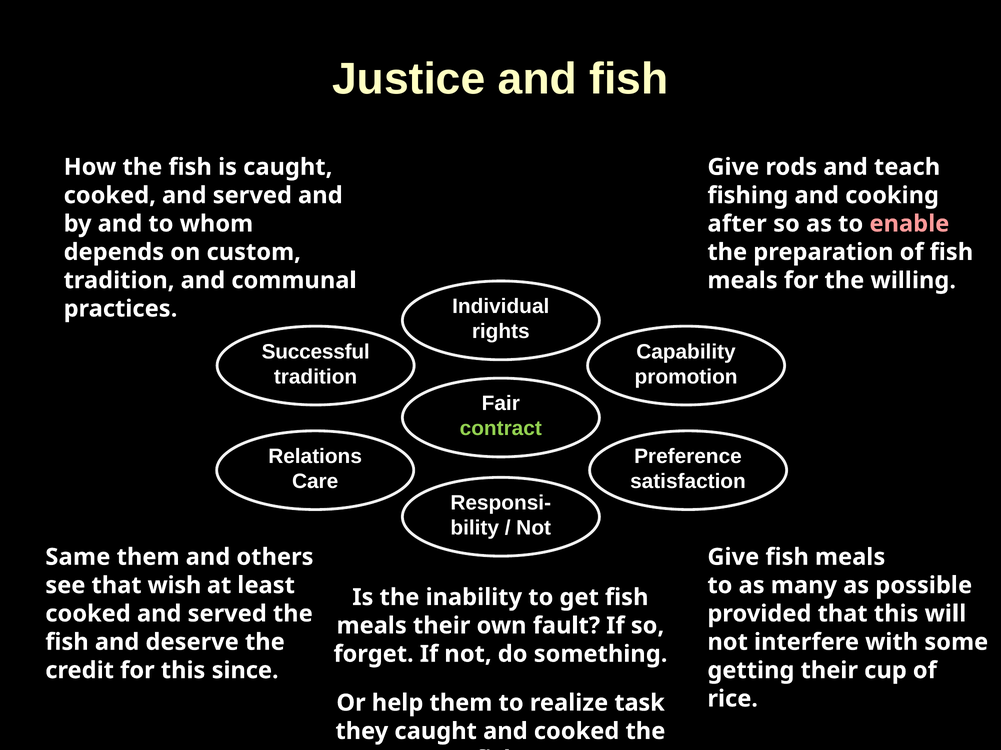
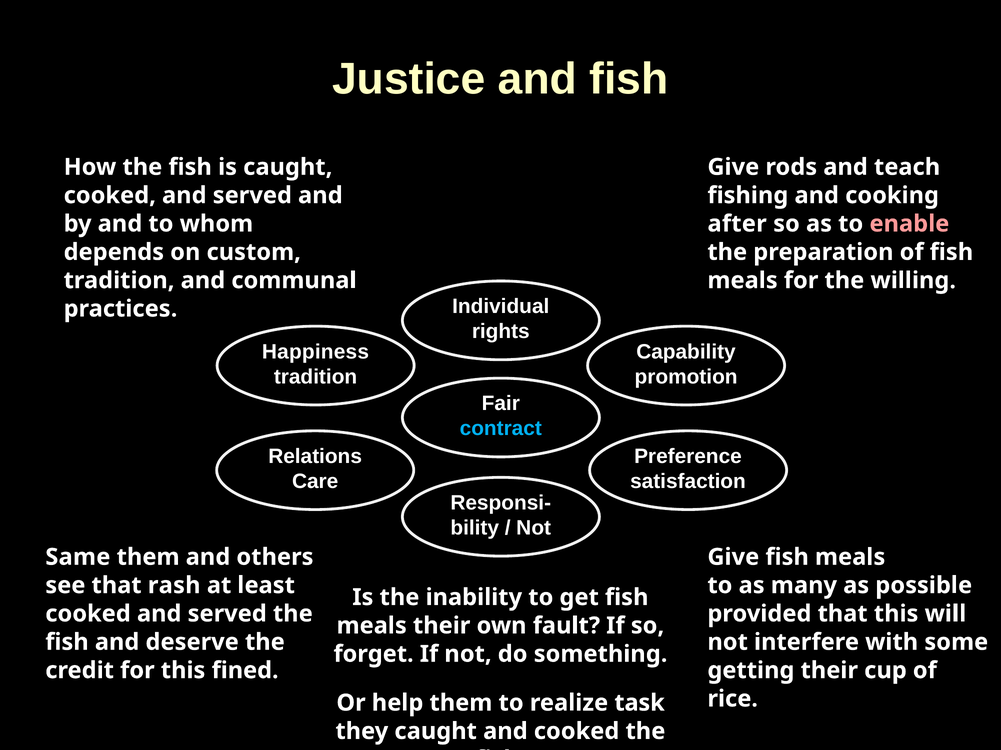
Successful: Successful -> Happiness
contract colour: light green -> light blue
wish: wish -> rash
since: since -> fined
